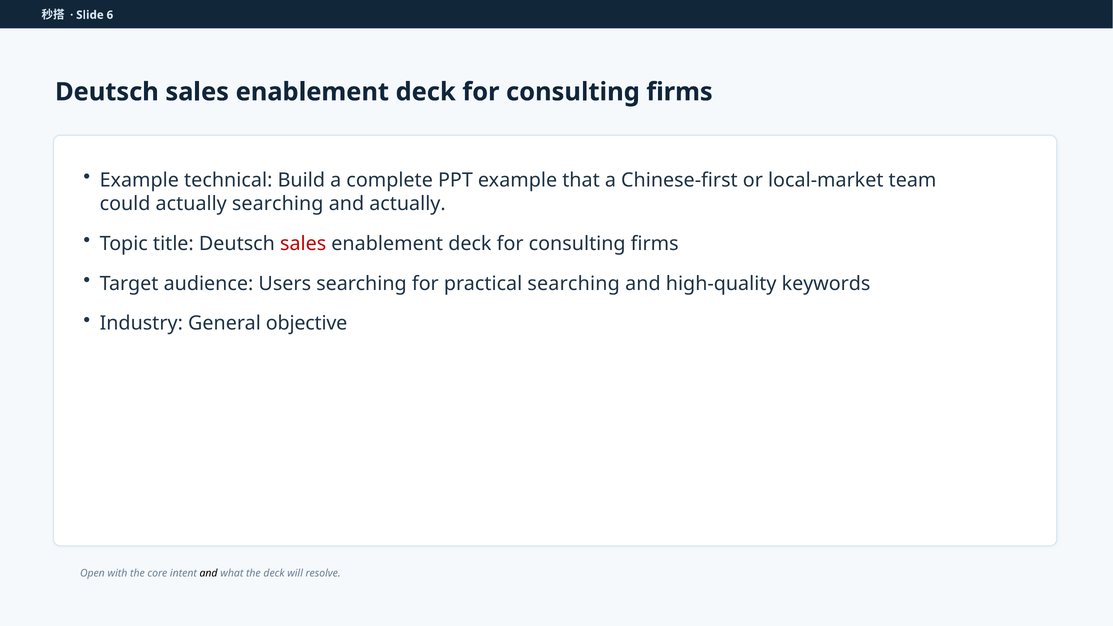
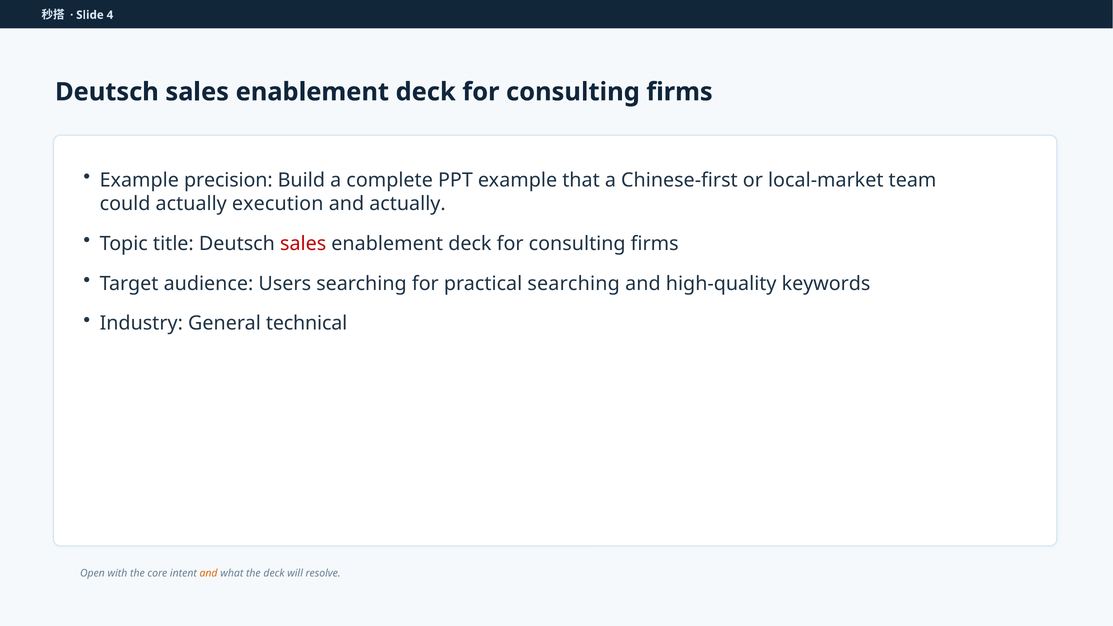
6: 6 -> 4
technical: technical -> precision
actually searching: searching -> execution
objective: objective -> technical
and at (209, 573) colour: black -> orange
